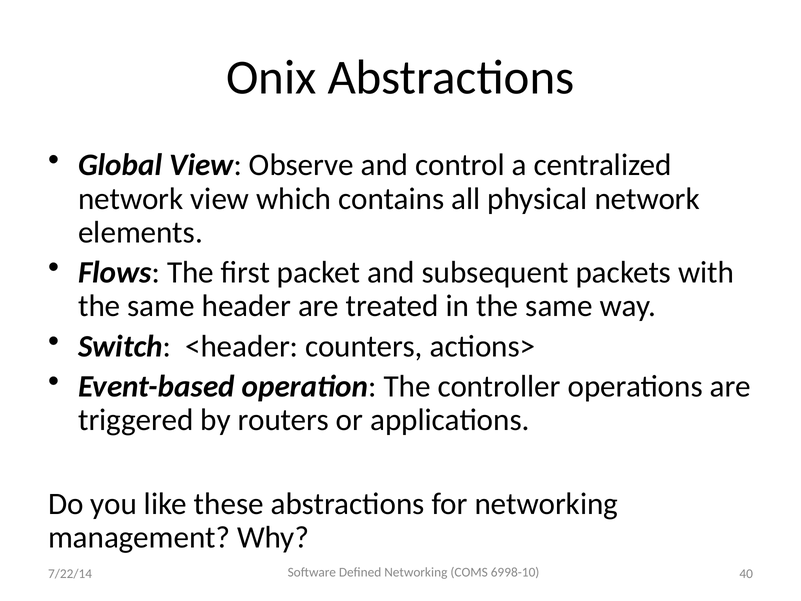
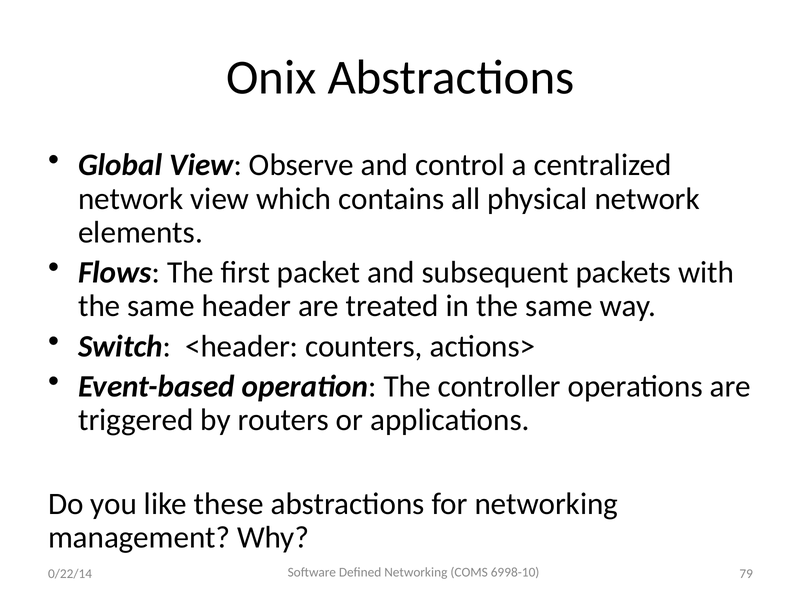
40: 40 -> 79
7/22/14: 7/22/14 -> 0/22/14
